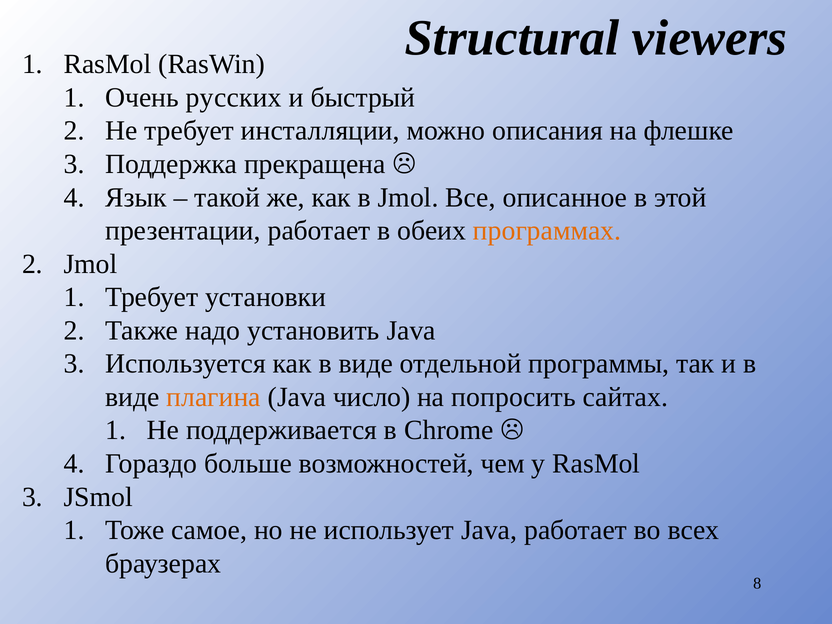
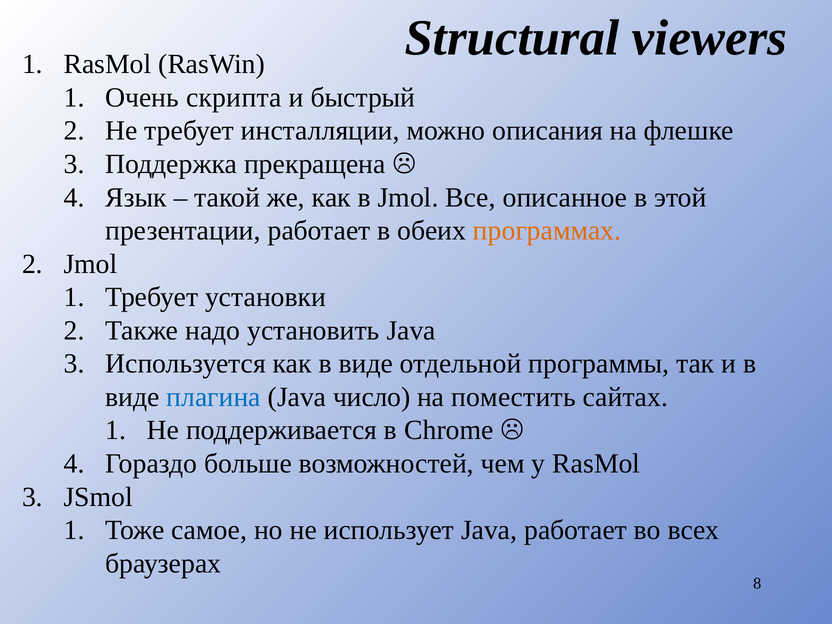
русских: русских -> скрипта
плагина colour: orange -> blue
попросить: попросить -> поместить
